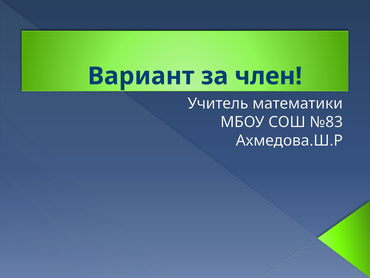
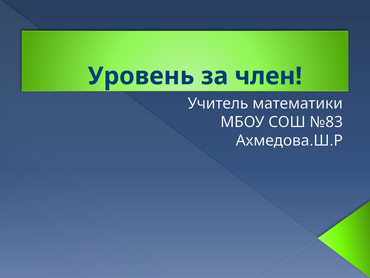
Вариант: Вариант -> Уровень
